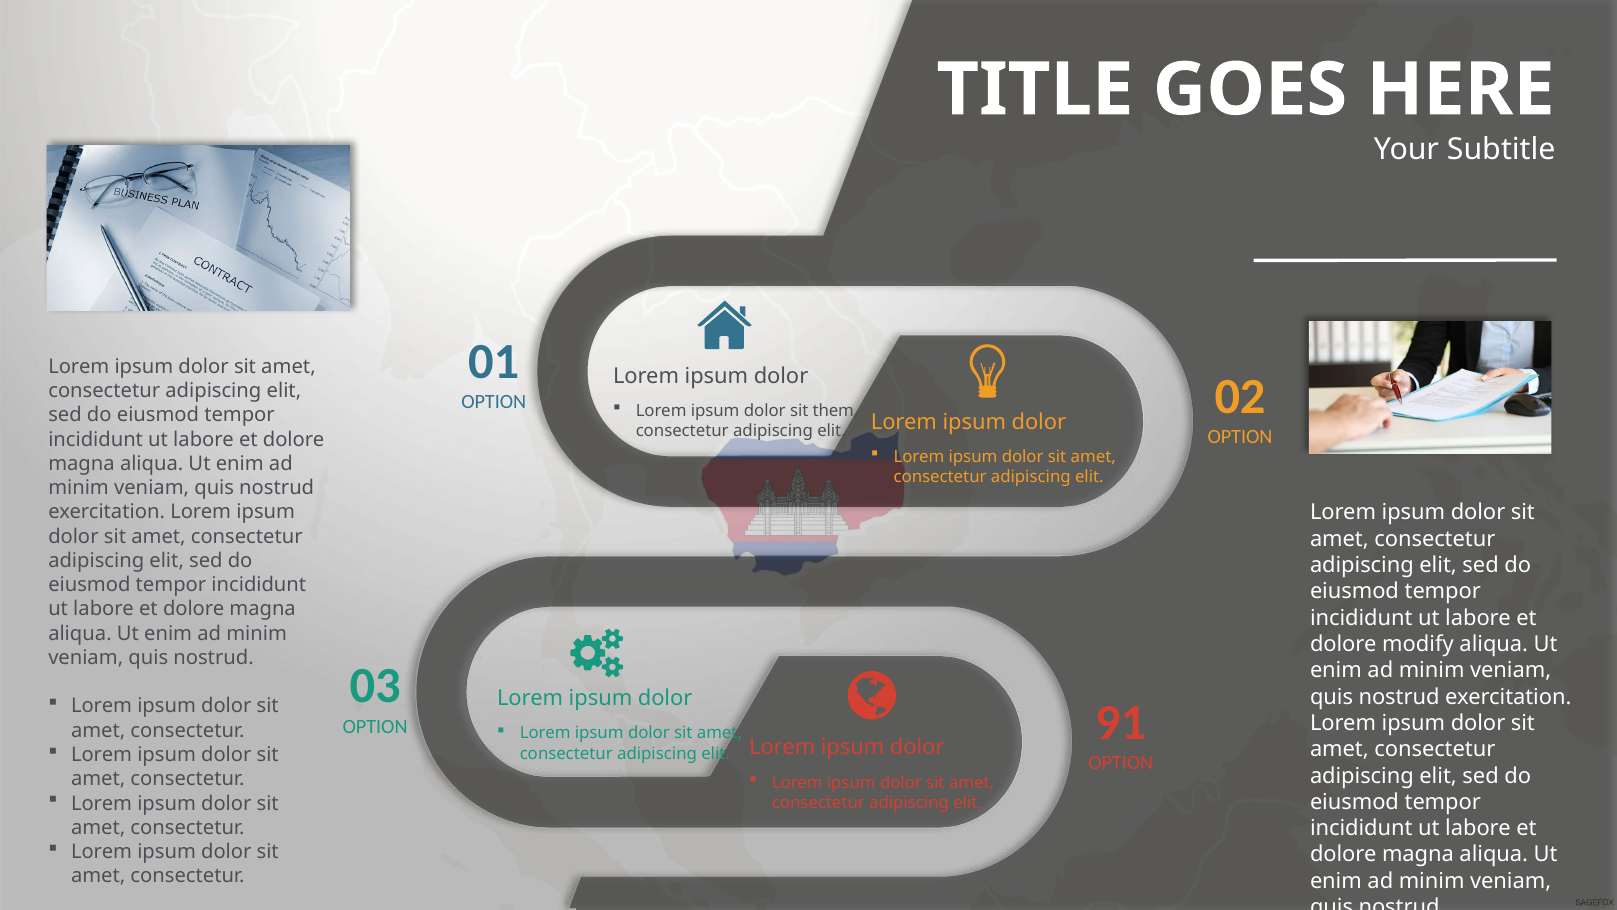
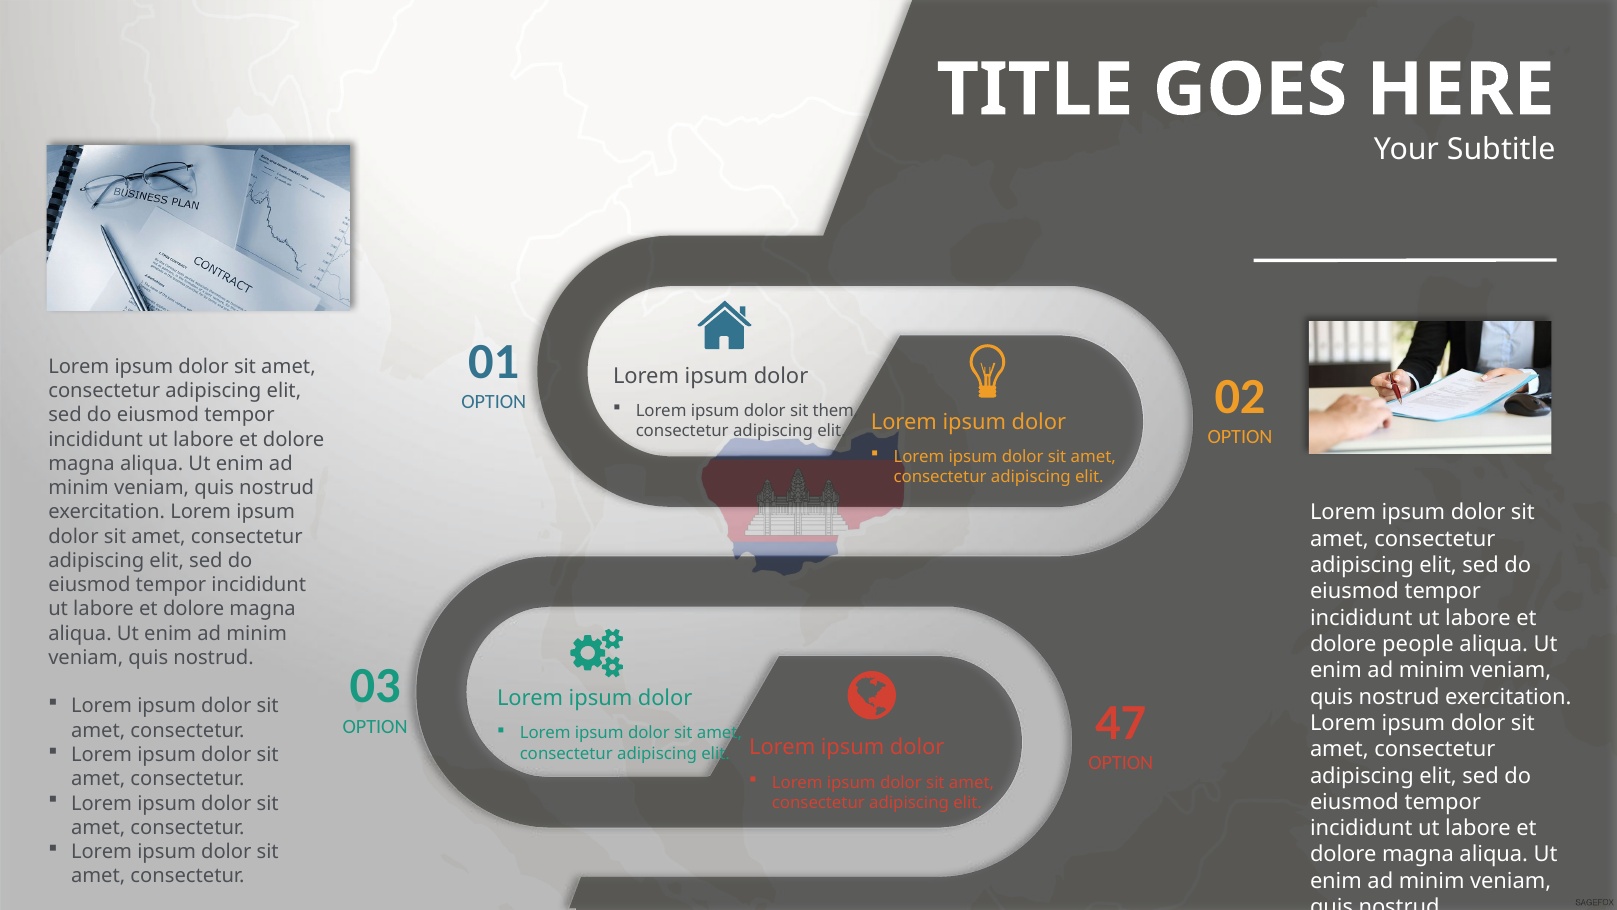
modify: modify -> people
91: 91 -> 47
